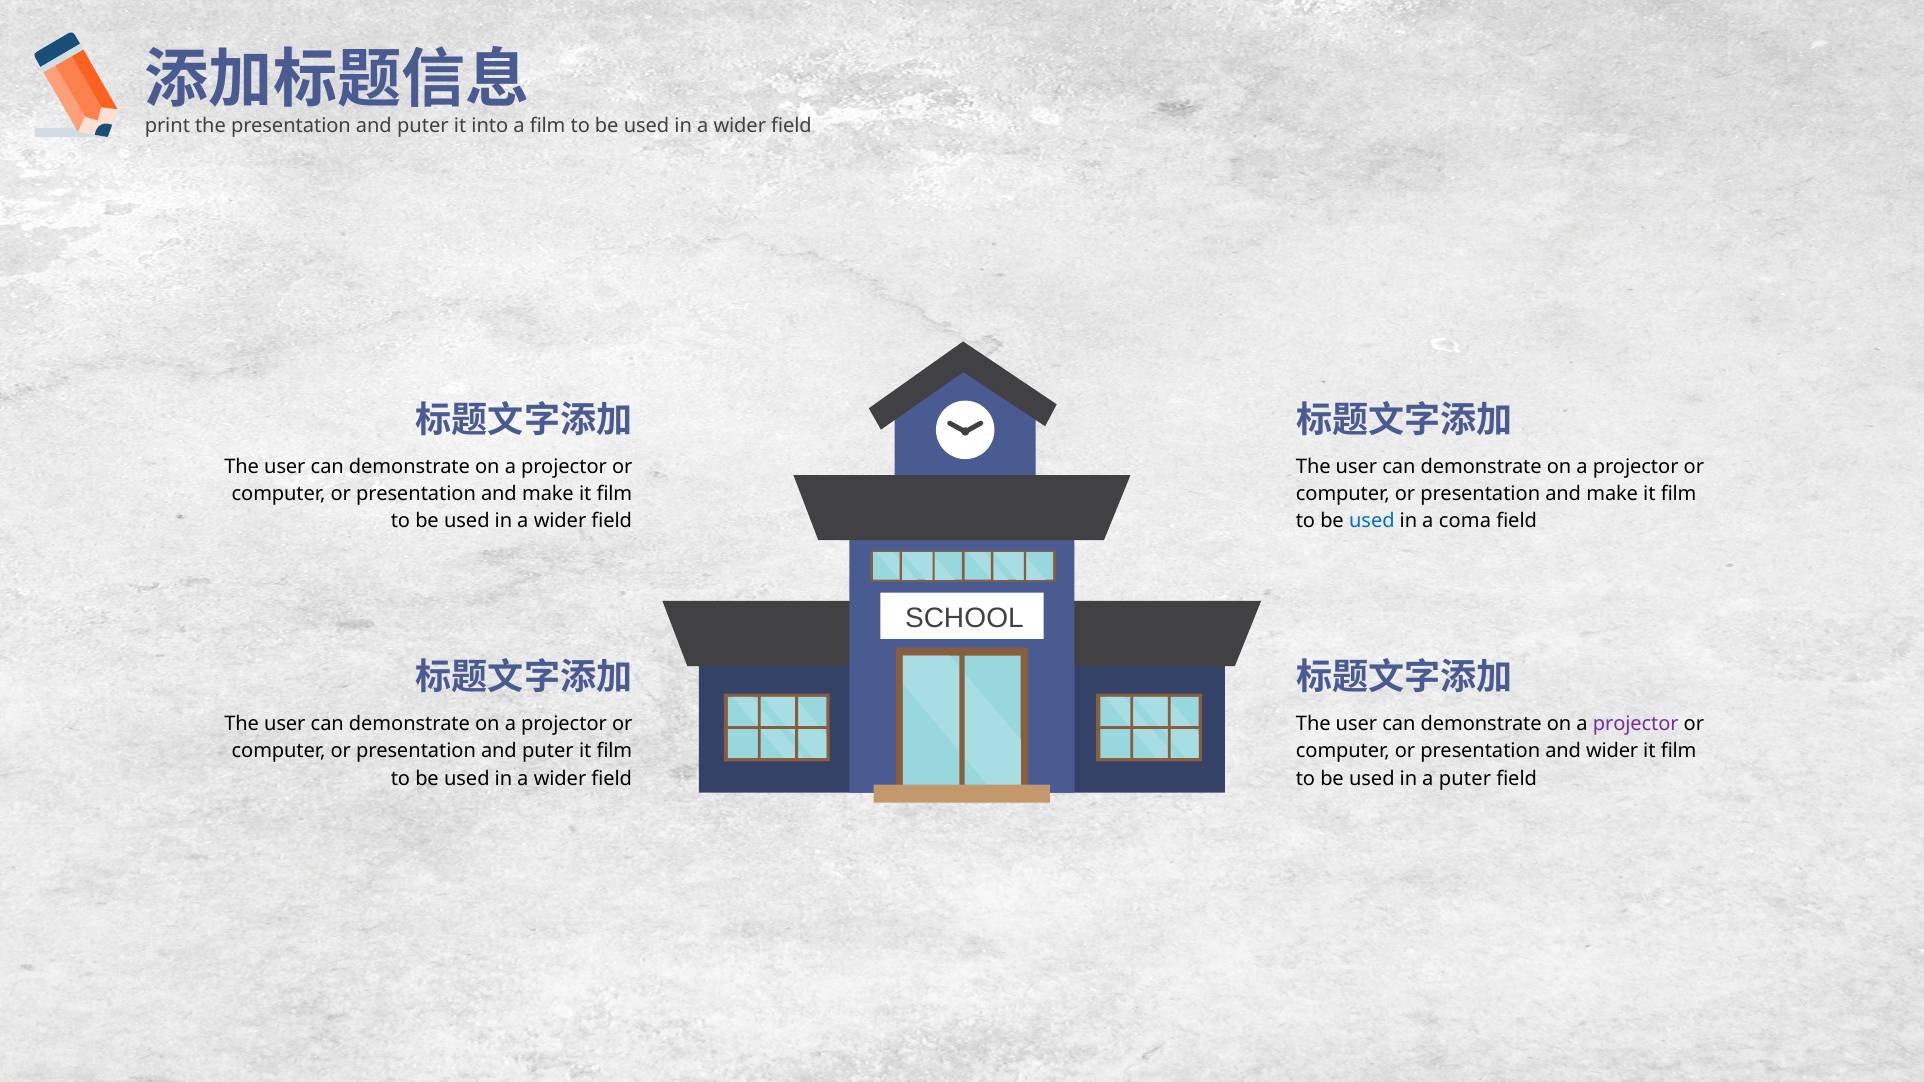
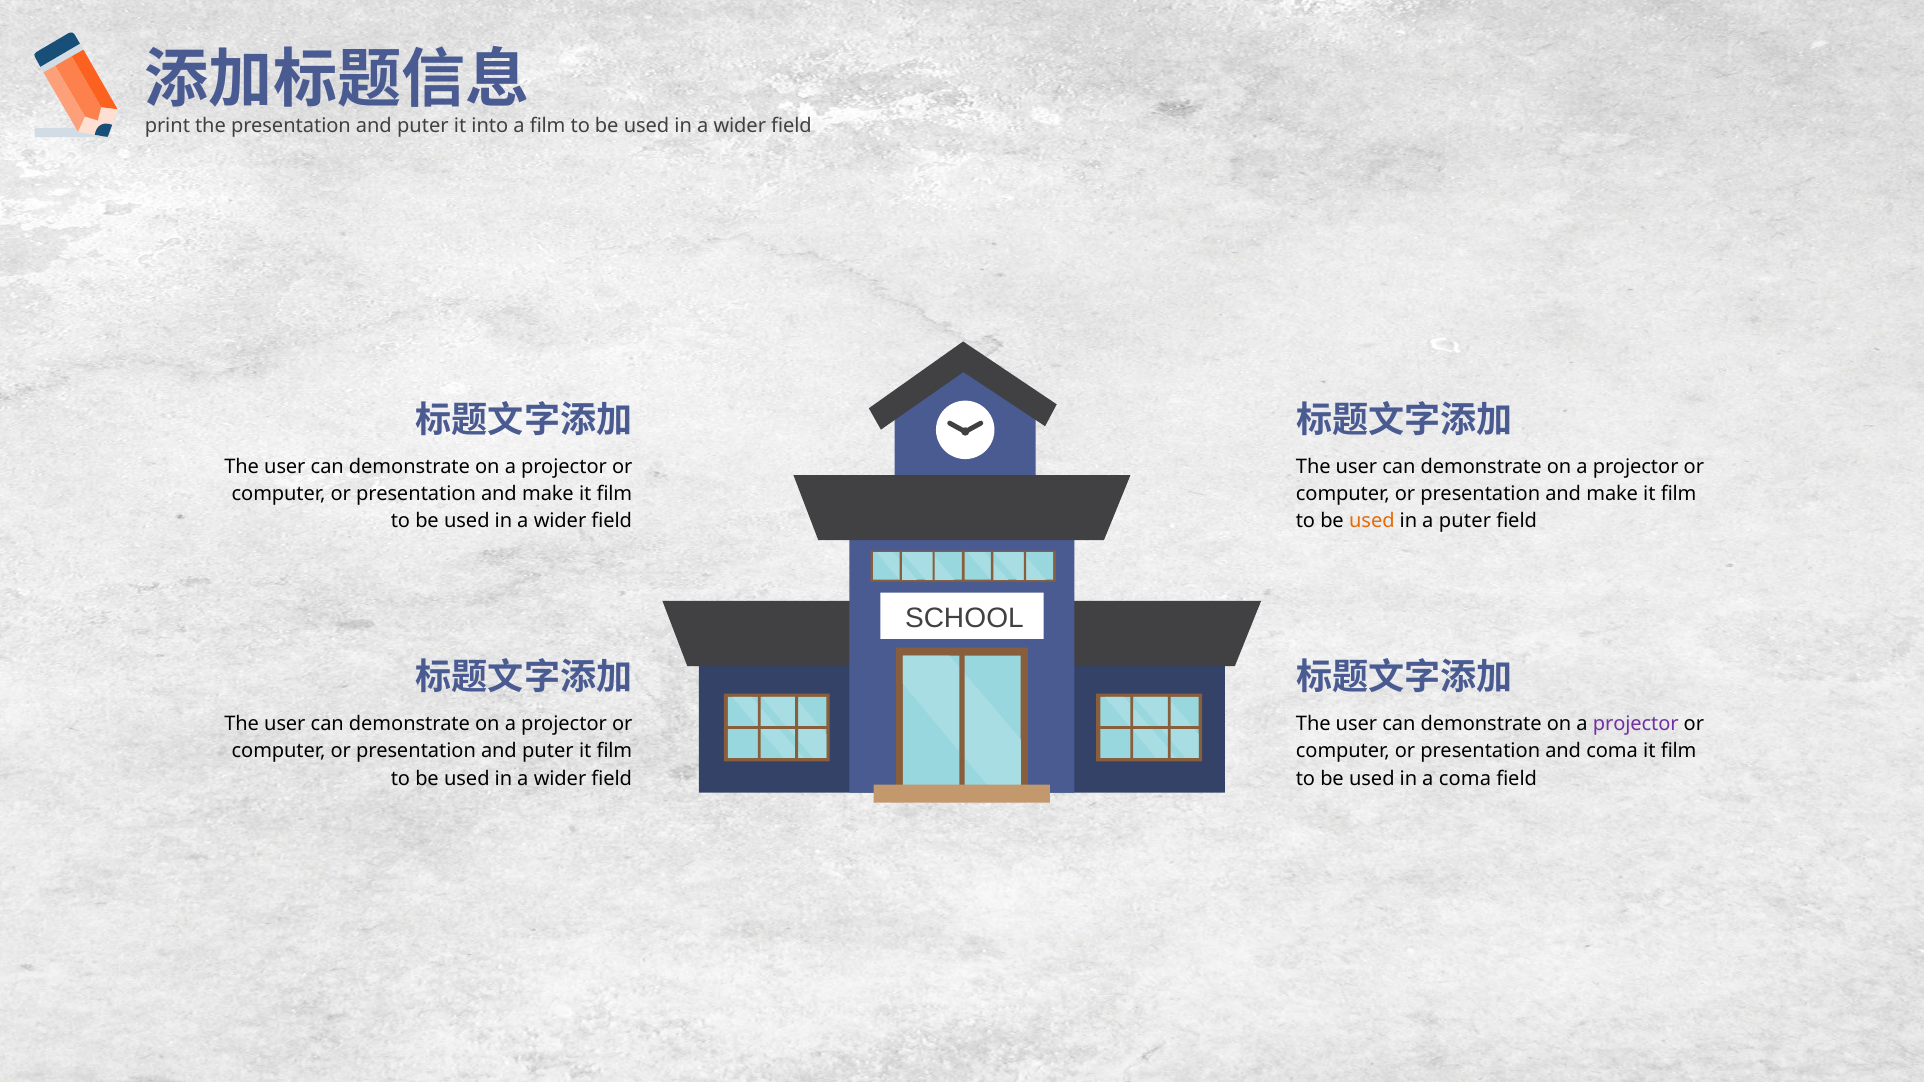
used at (1372, 521) colour: blue -> orange
a coma: coma -> puter
and wider: wider -> coma
a puter: puter -> coma
